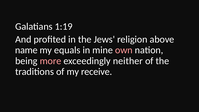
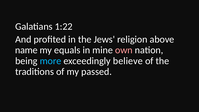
1:19: 1:19 -> 1:22
more colour: pink -> light blue
neither: neither -> believe
receive: receive -> passed
